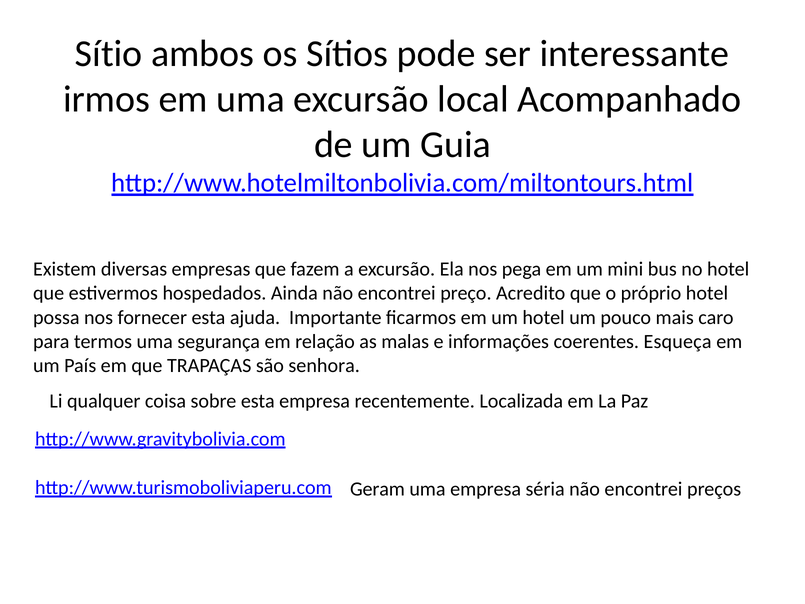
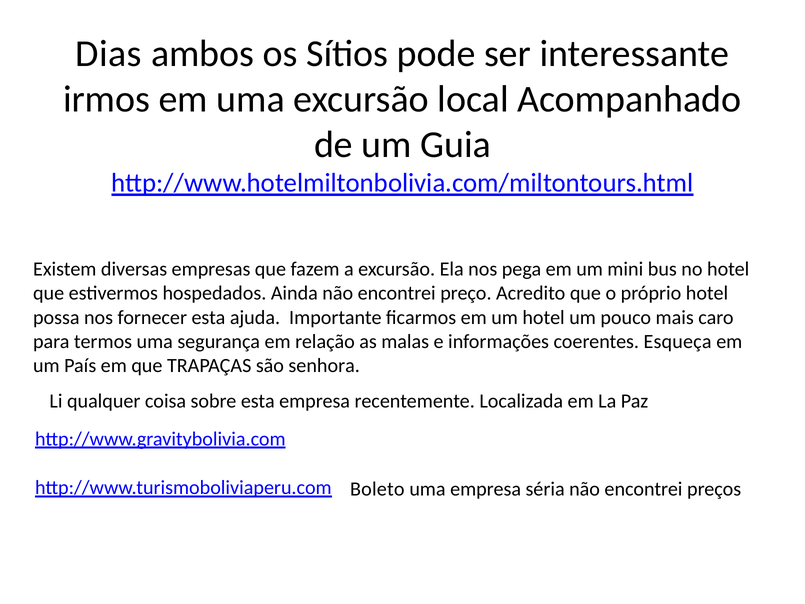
Sítio: Sítio -> Dias
Geram: Geram -> Boleto
